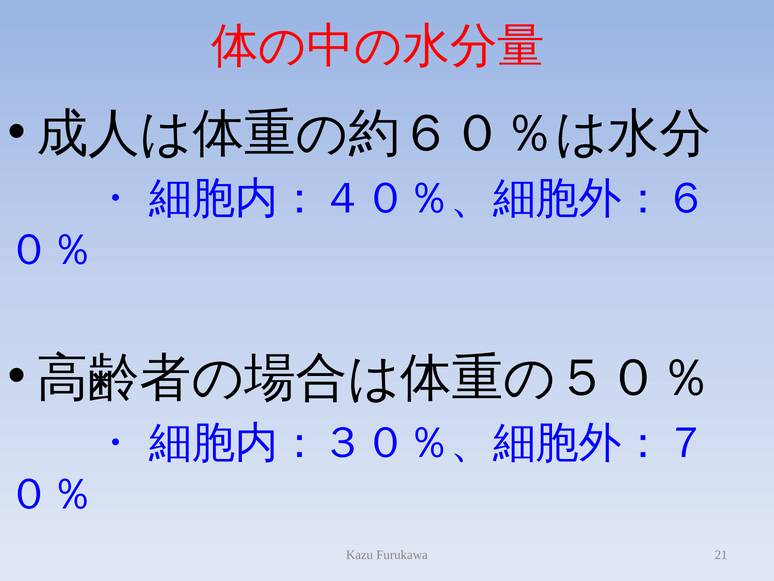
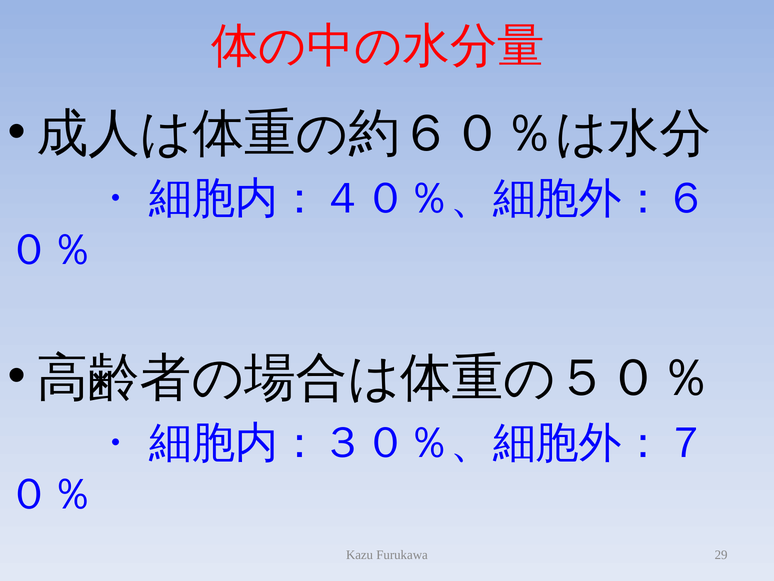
21: 21 -> 29
